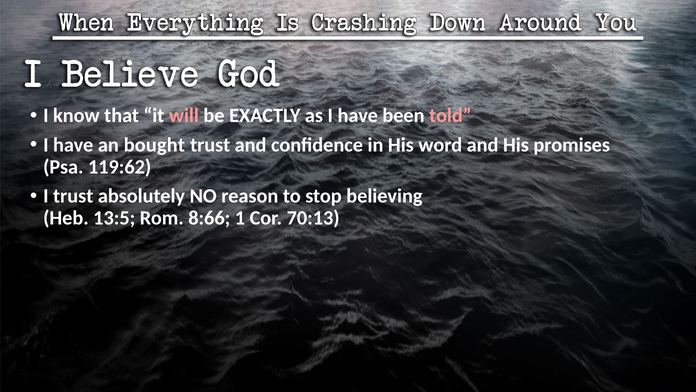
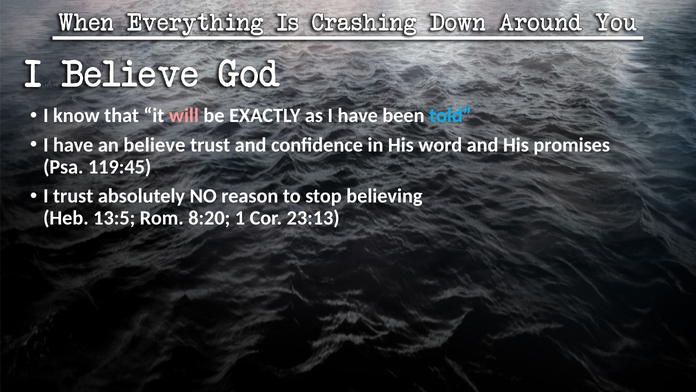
told colour: pink -> light blue
bought: bought -> believe
119:62: 119:62 -> 119:45
8:66: 8:66 -> 8:20
70:13: 70:13 -> 23:13
